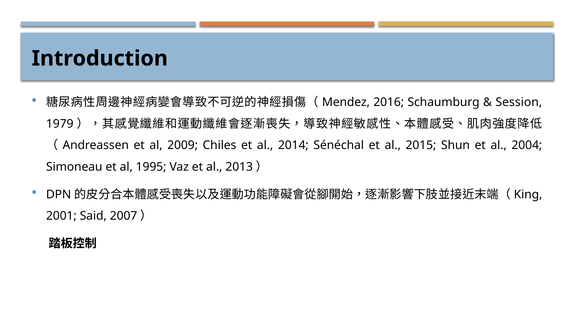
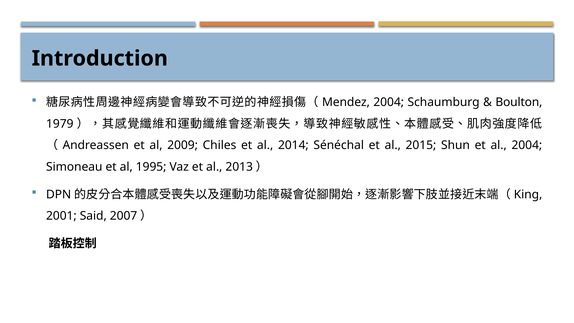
2016 at (389, 102): 2016 -> 2004
Session: Session -> Boulton
